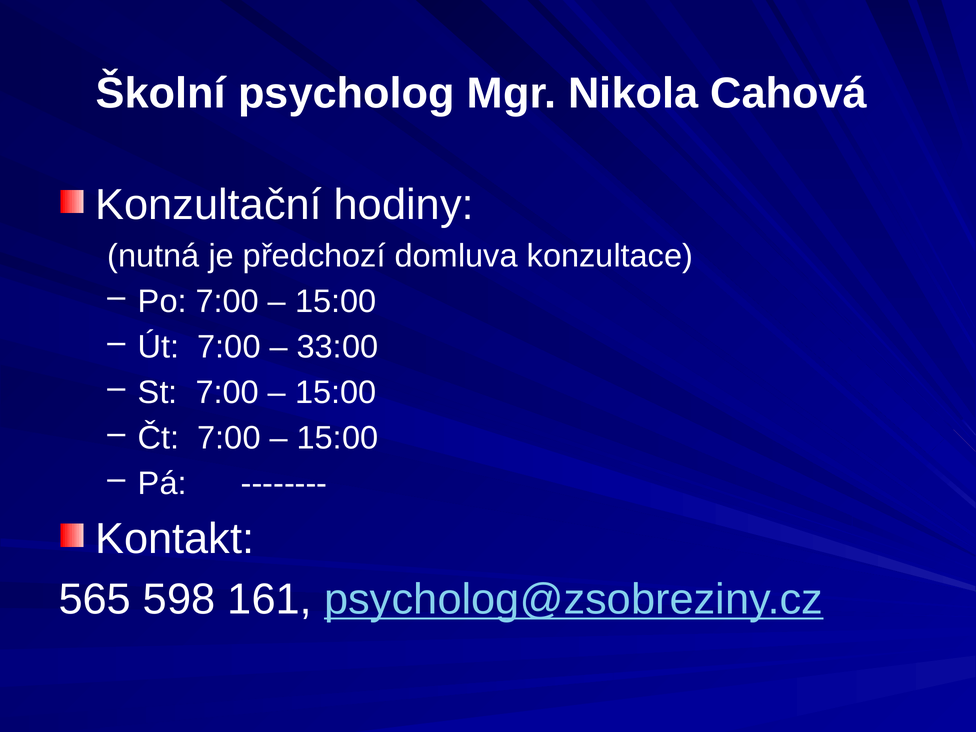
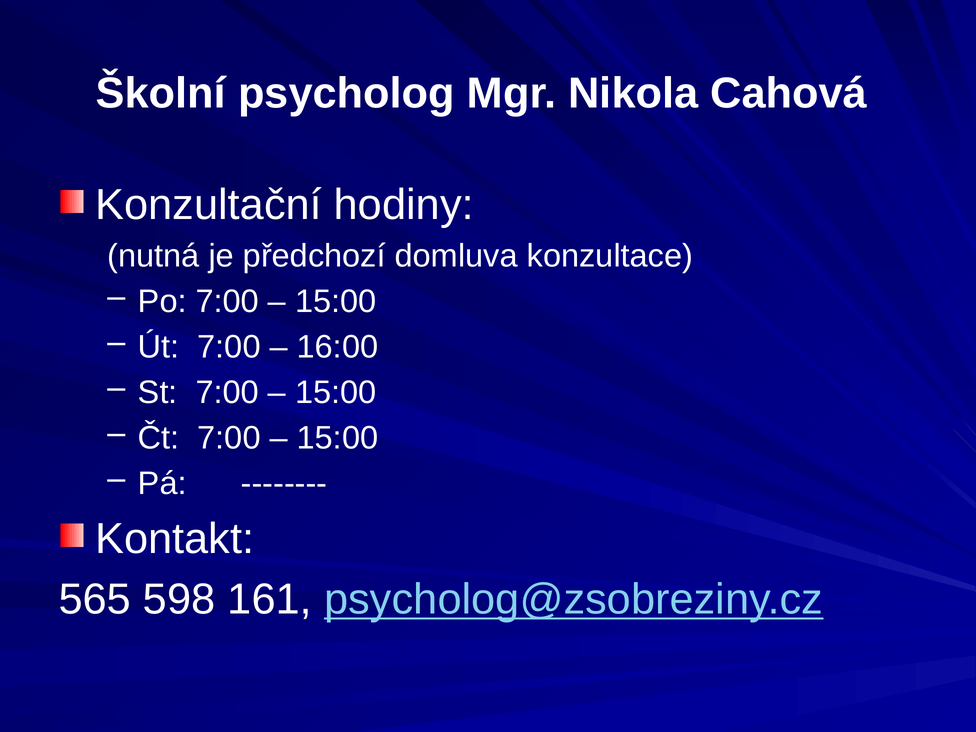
33:00: 33:00 -> 16:00
